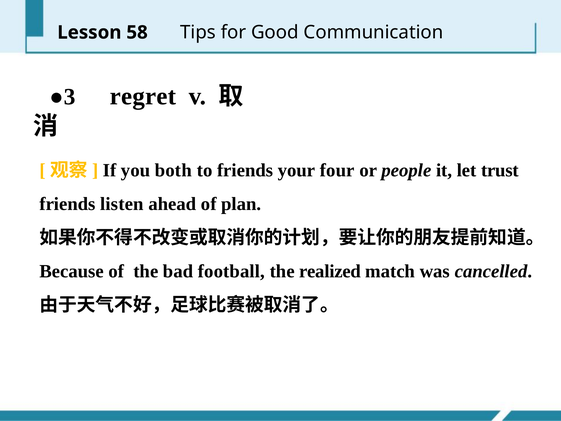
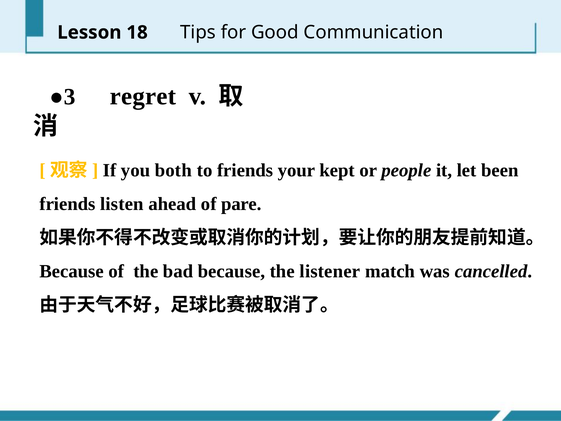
58: 58 -> 18
four: four -> kept
trust: trust -> been
plan: plan -> pare
bad football: football -> because
realized: realized -> listener
